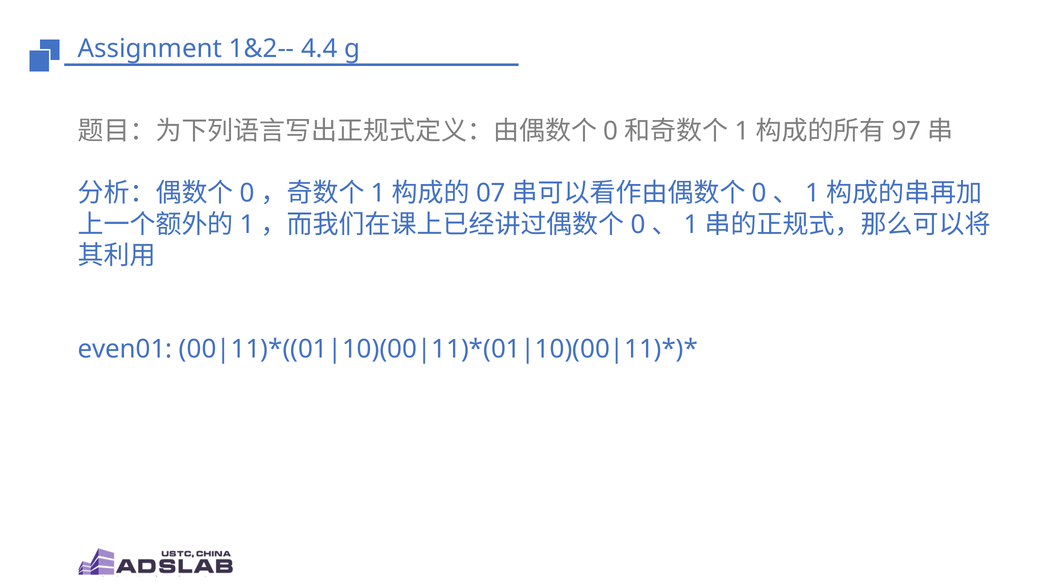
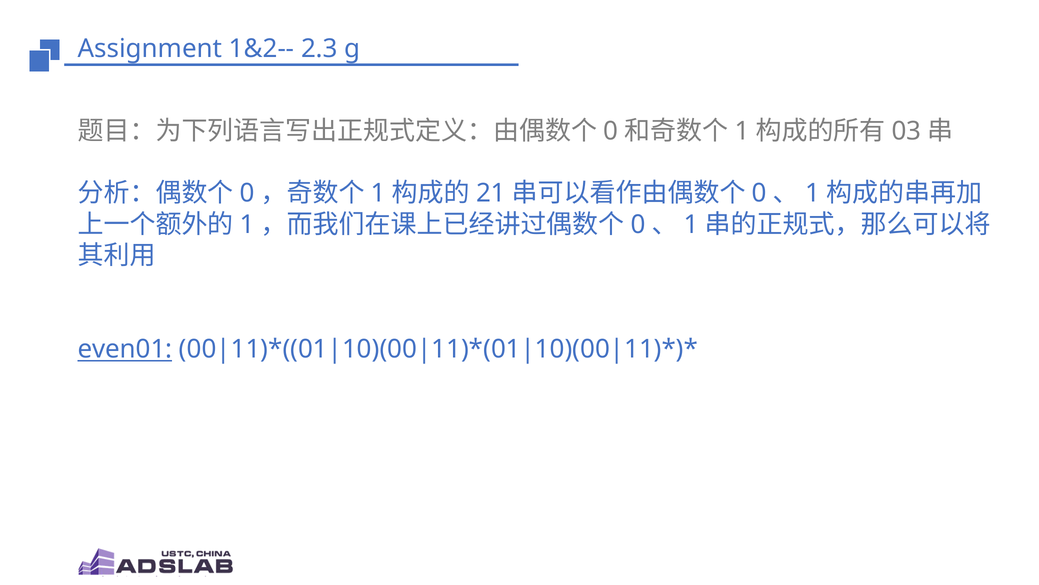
4.4: 4.4 -> 2.3
97: 97 -> 03
07: 07 -> 21
even01 underline: none -> present
